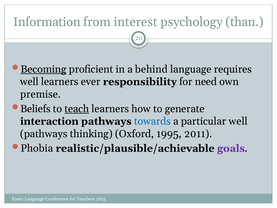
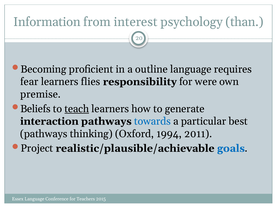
Becoming underline: present -> none
behind: behind -> outline
well at (29, 82): well -> fear
ever: ever -> flies
need: need -> were
particular well: well -> best
1995: 1995 -> 1994
Phobia: Phobia -> Project
goals colour: purple -> blue
